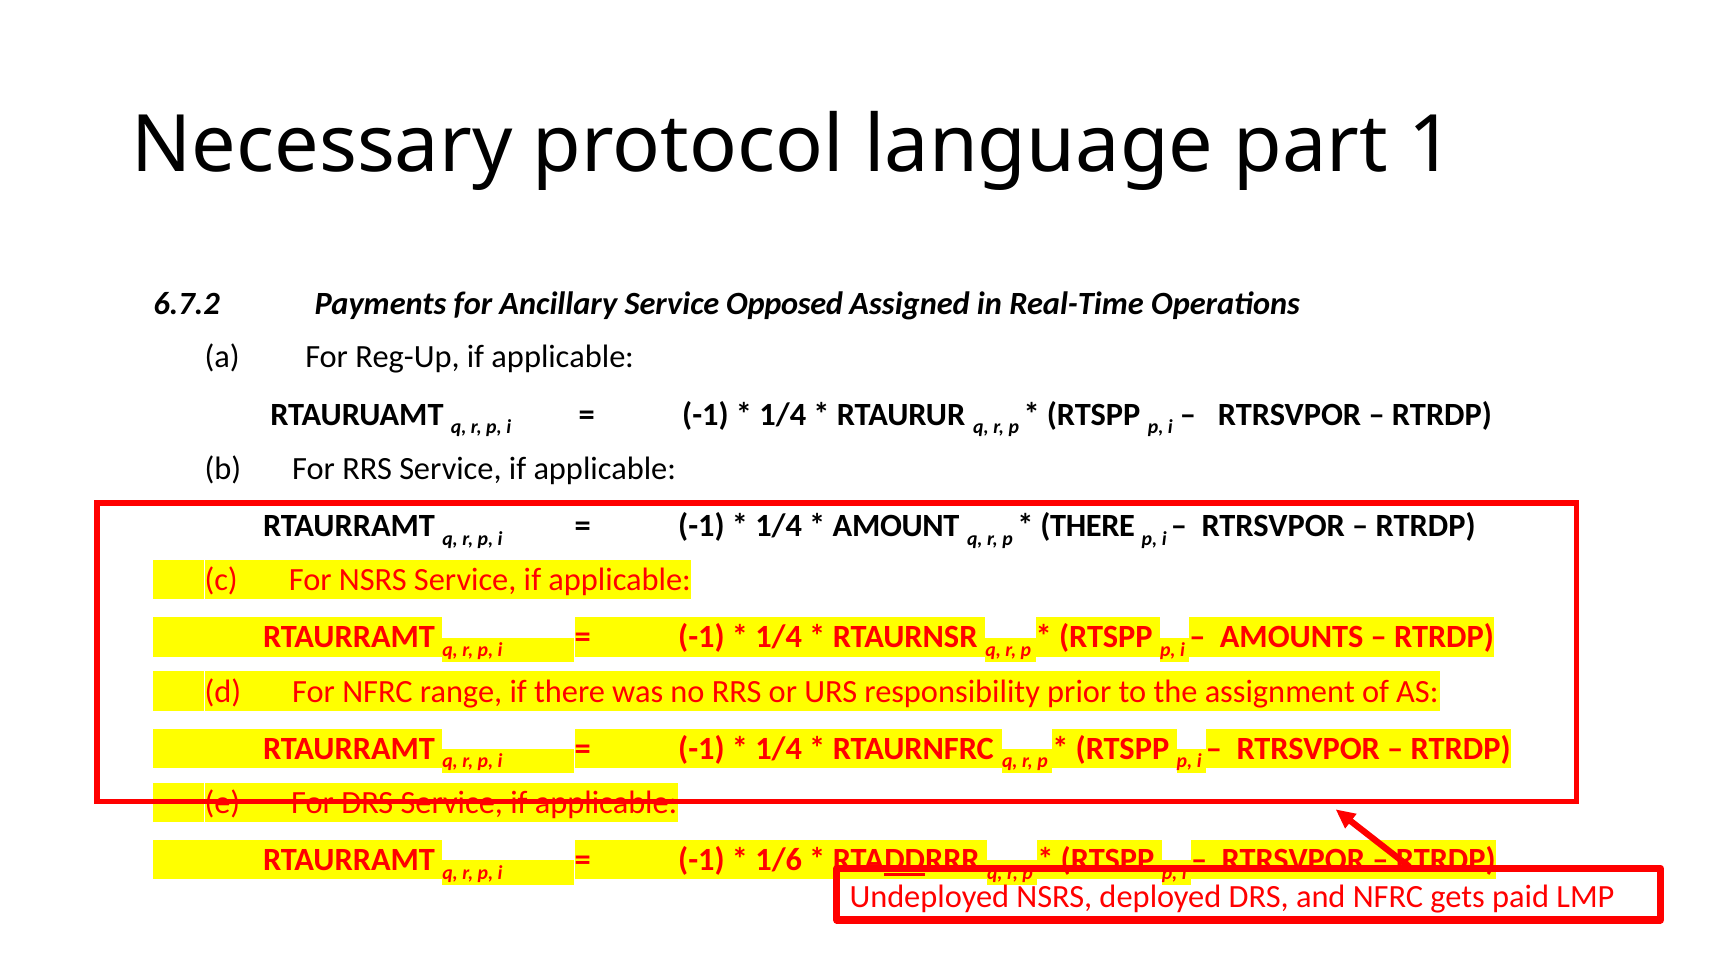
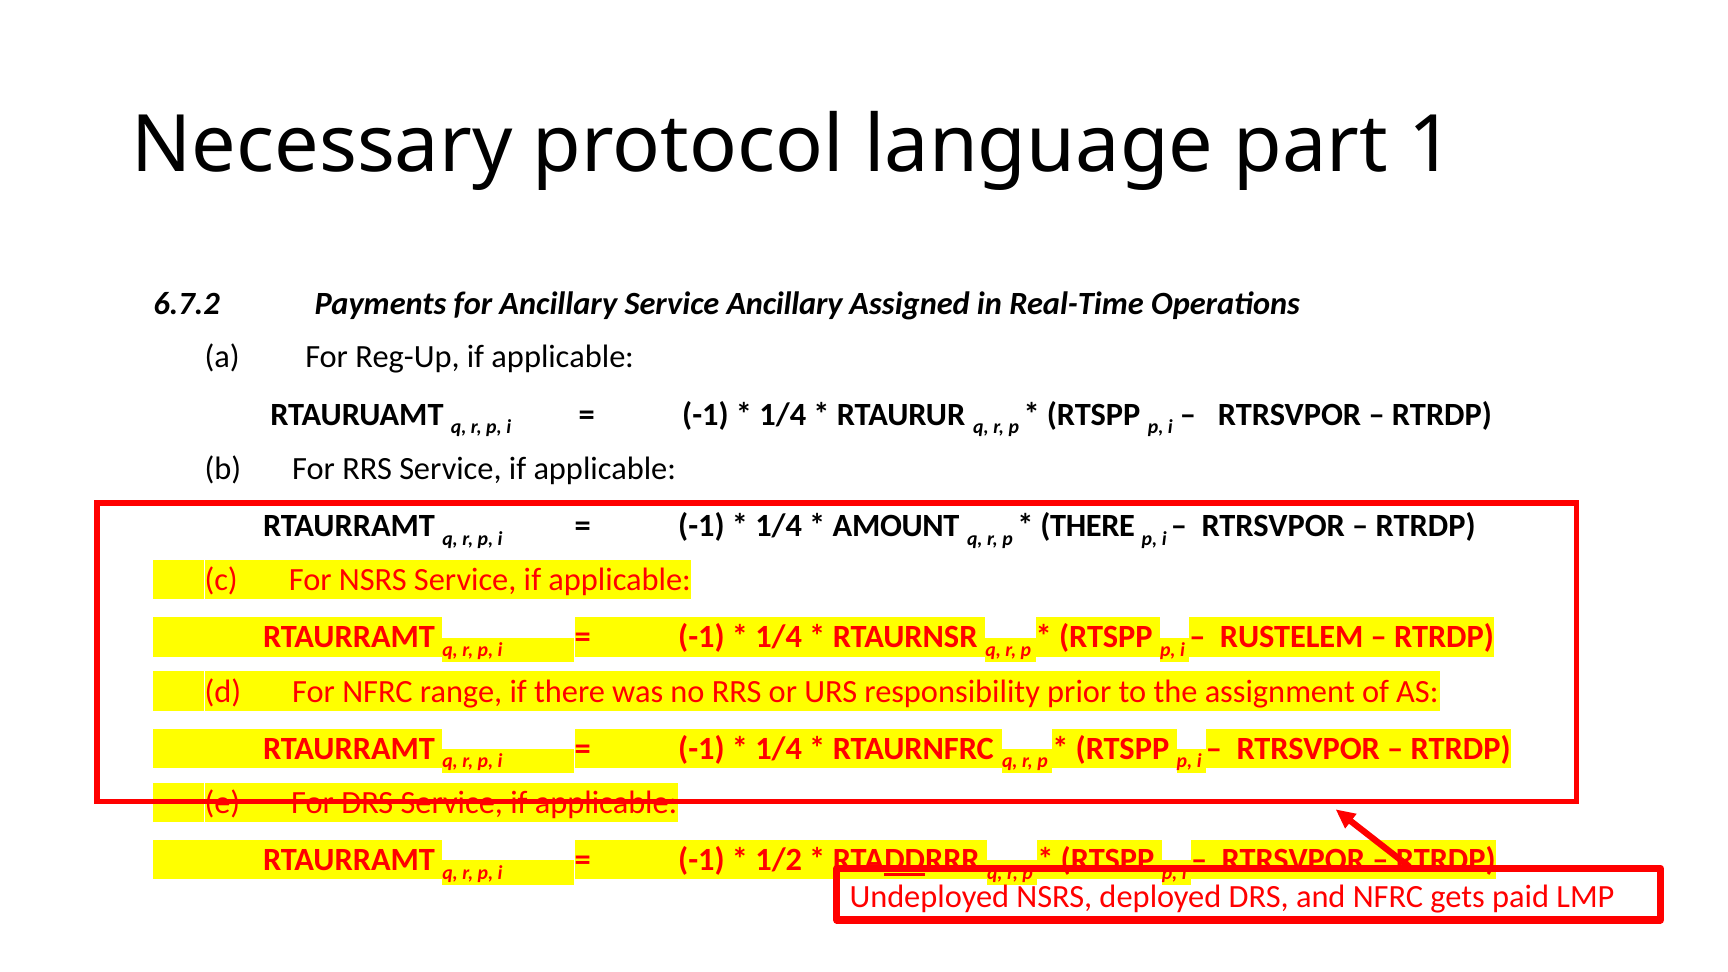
Service Opposed: Opposed -> Ancillary
AMOUNTS: AMOUNTS -> RUSTELEM
1/6: 1/6 -> 1/2
